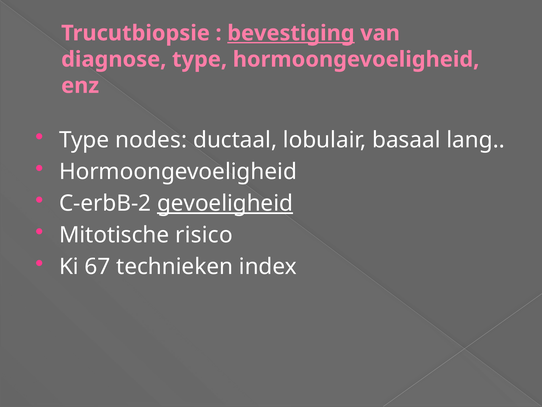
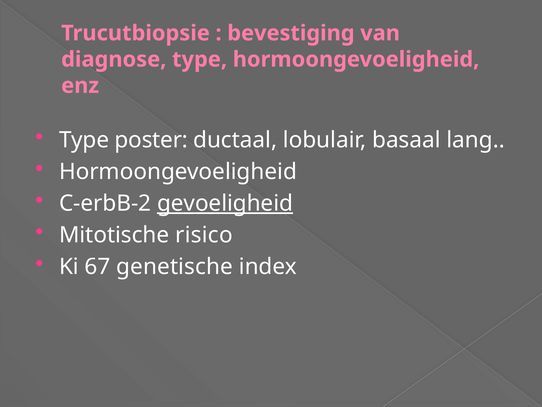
bevestiging underline: present -> none
nodes: nodes -> poster
technieken: technieken -> genetische
